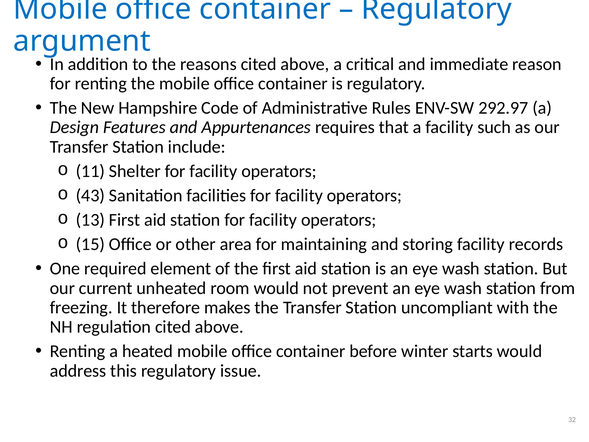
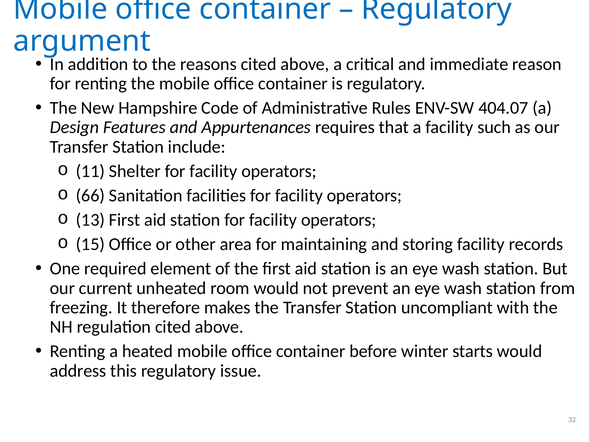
292.97: 292.97 -> 404.07
43: 43 -> 66
